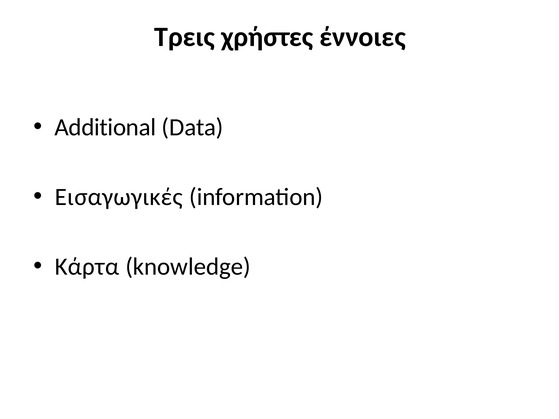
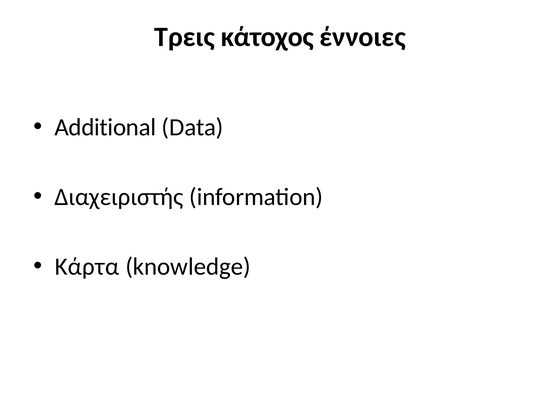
χρήστες: χρήστες -> κάτοχος
Εισαγωγικές: Εισαγωγικές -> Διαχειριστής
